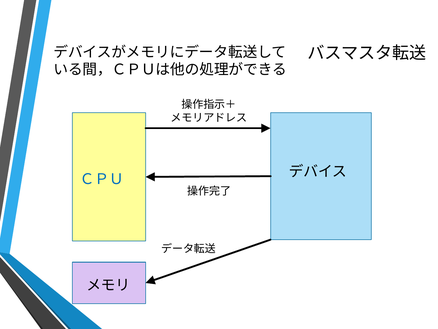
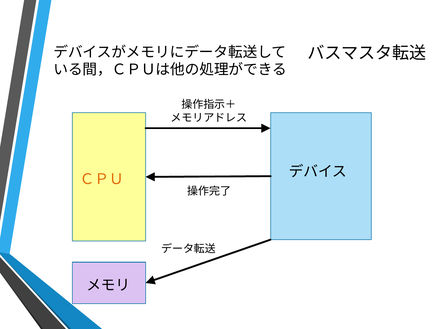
ＣＰＵ colour: blue -> orange
